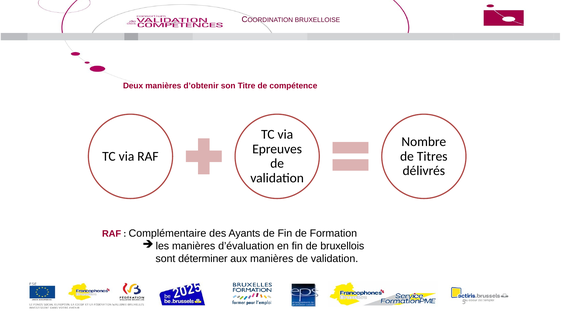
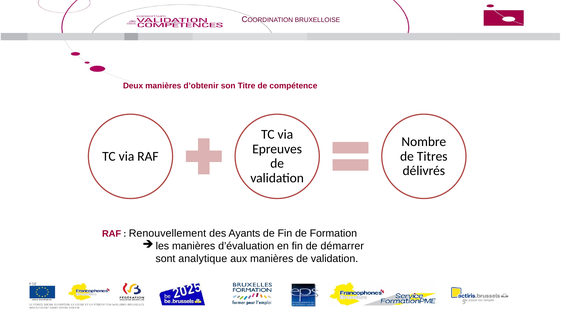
Complémentaire: Complémentaire -> Renouvellement
bruxellois: bruxellois -> démarrer
déterminer: déterminer -> analytique
